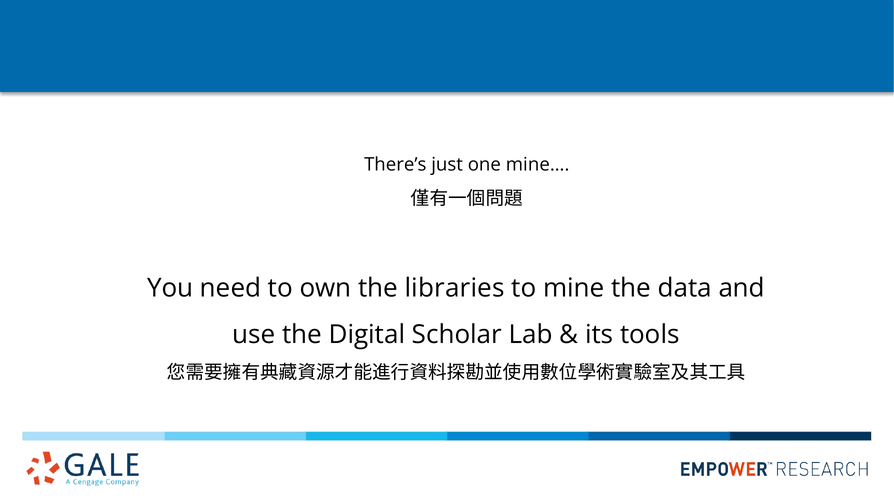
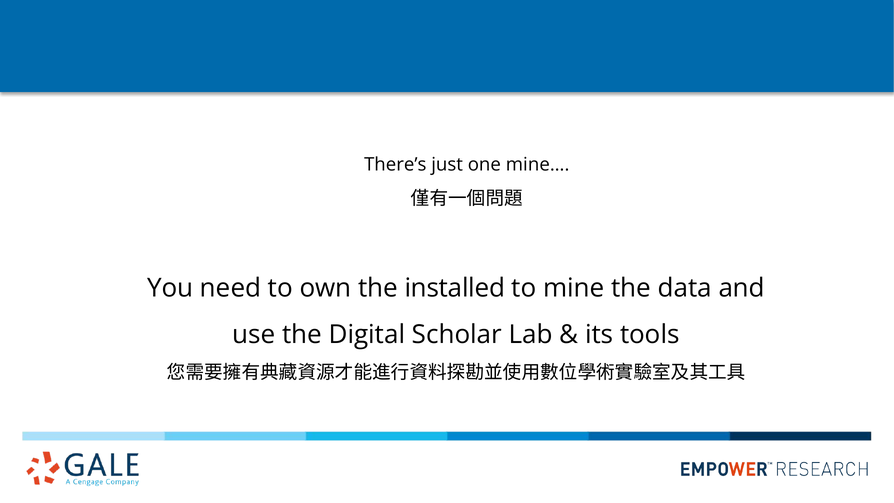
libraries: libraries -> installed
